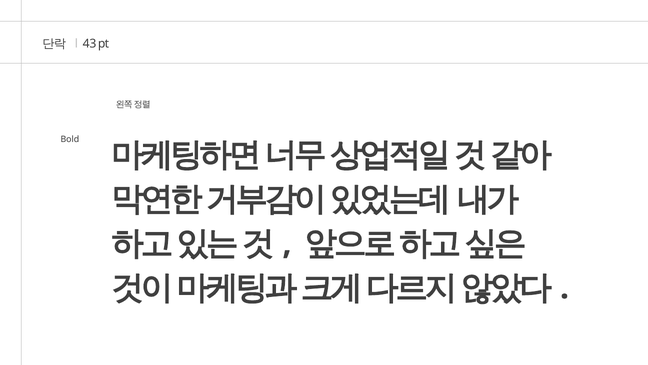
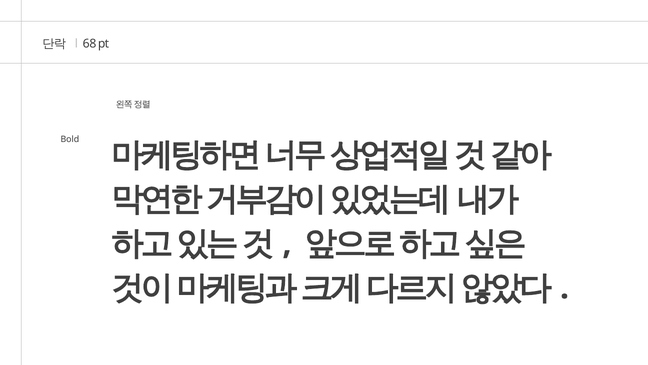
43: 43 -> 68
